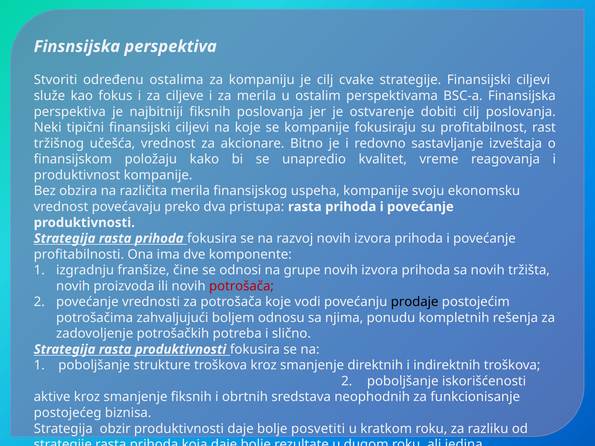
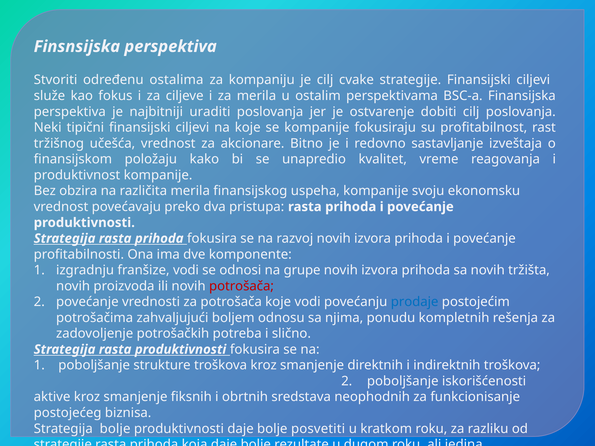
najbitniji fiksnih: fiksnih -> uraditi
franšize čine: čine -> vodi
prodaje colour: black -> blue
Strategija obzir: obzir -> bolje
